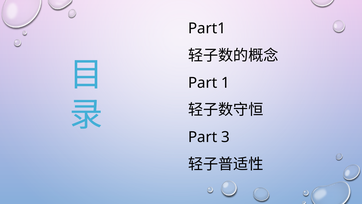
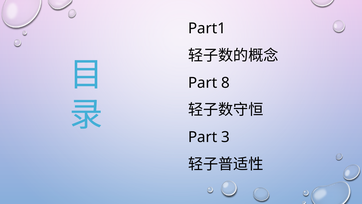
1: 1 -> 8
